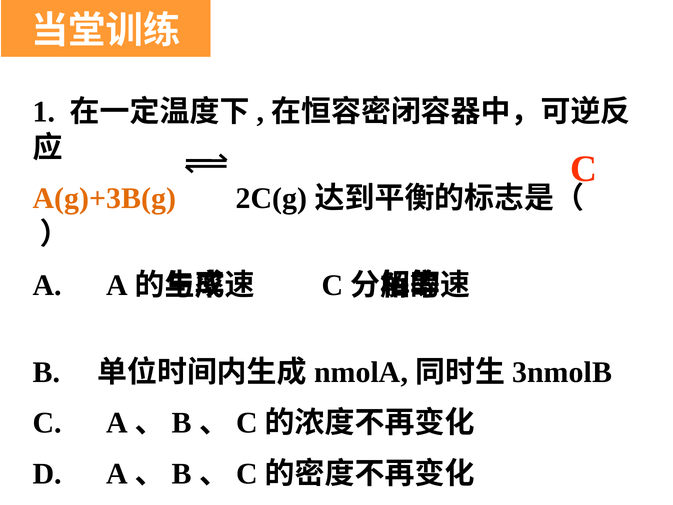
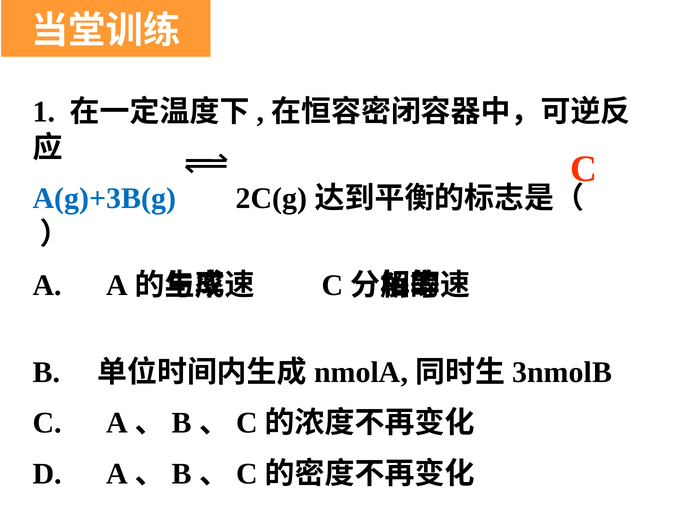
A(g)+3B(g colour: orange -> blue
